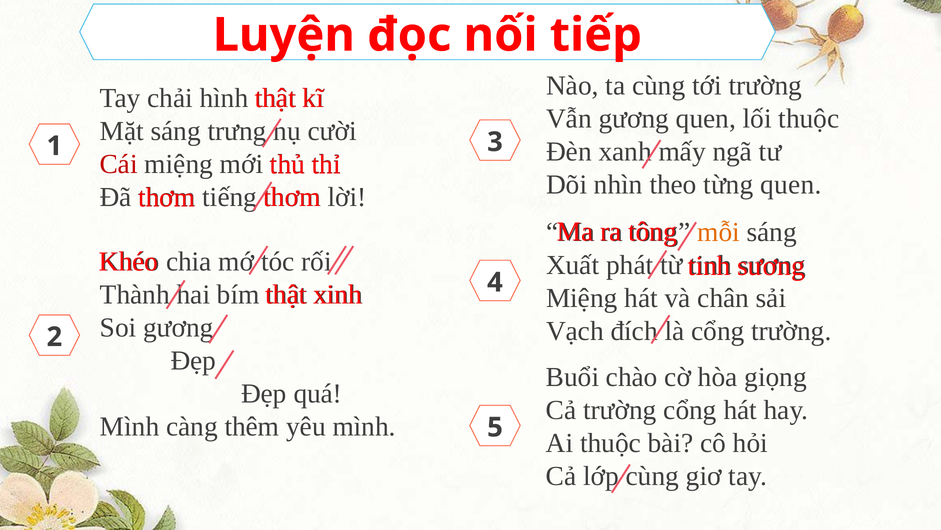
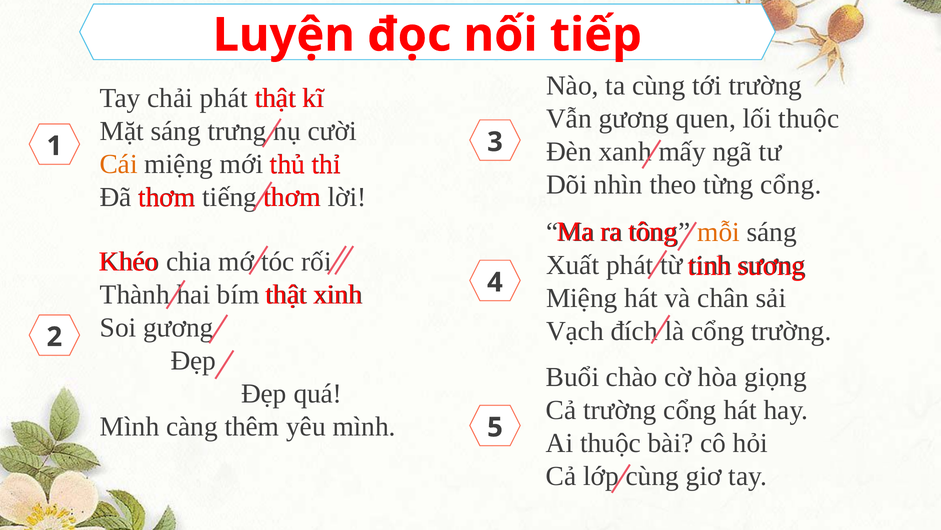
chải hình: hình -> phát
Cái colour: red -> orange
từng quen: quen -> cổng
